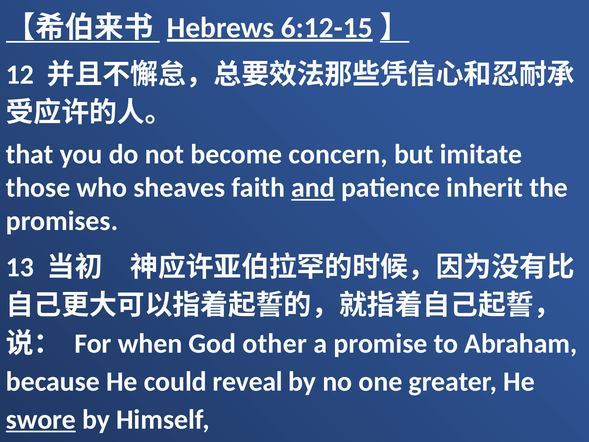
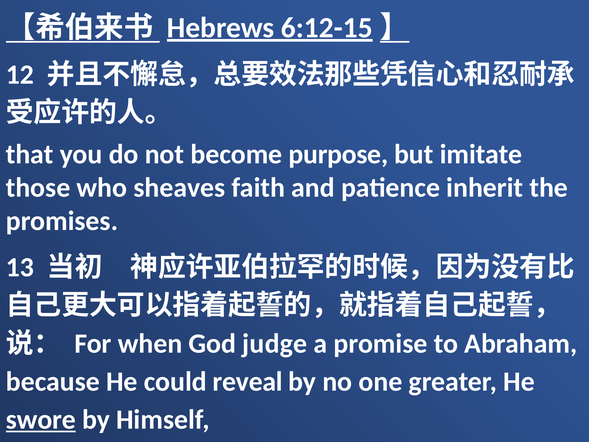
concern: concern -> purpose
and at (313, 188) underline: present -> none
other: other -> judge
